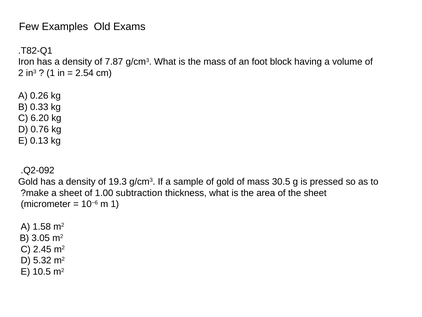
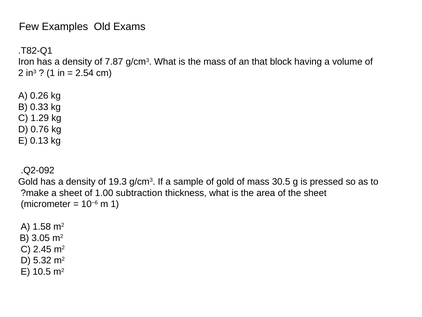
foot: foot -> that
6.20: 6.20 -> 1.29
